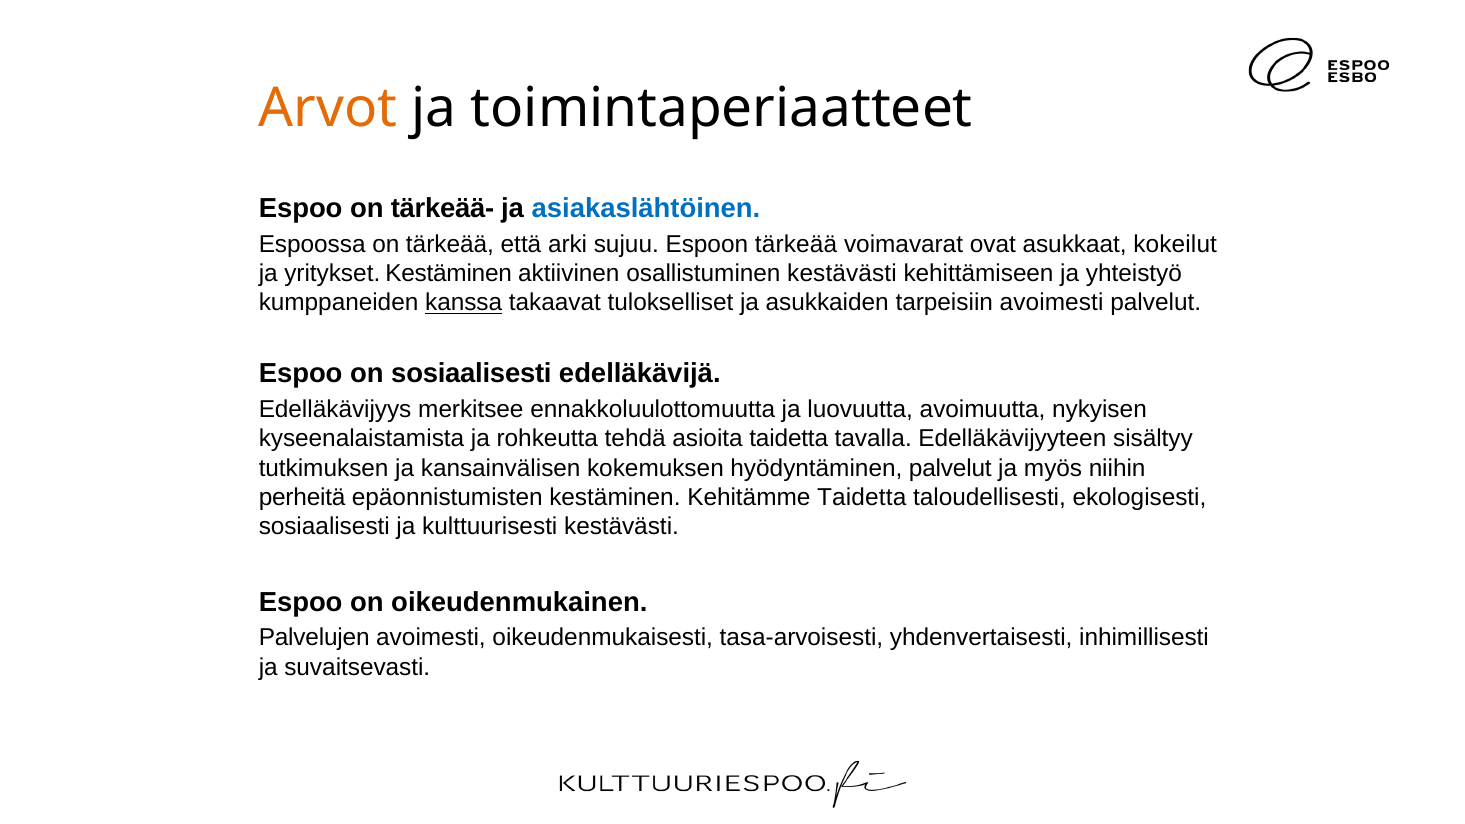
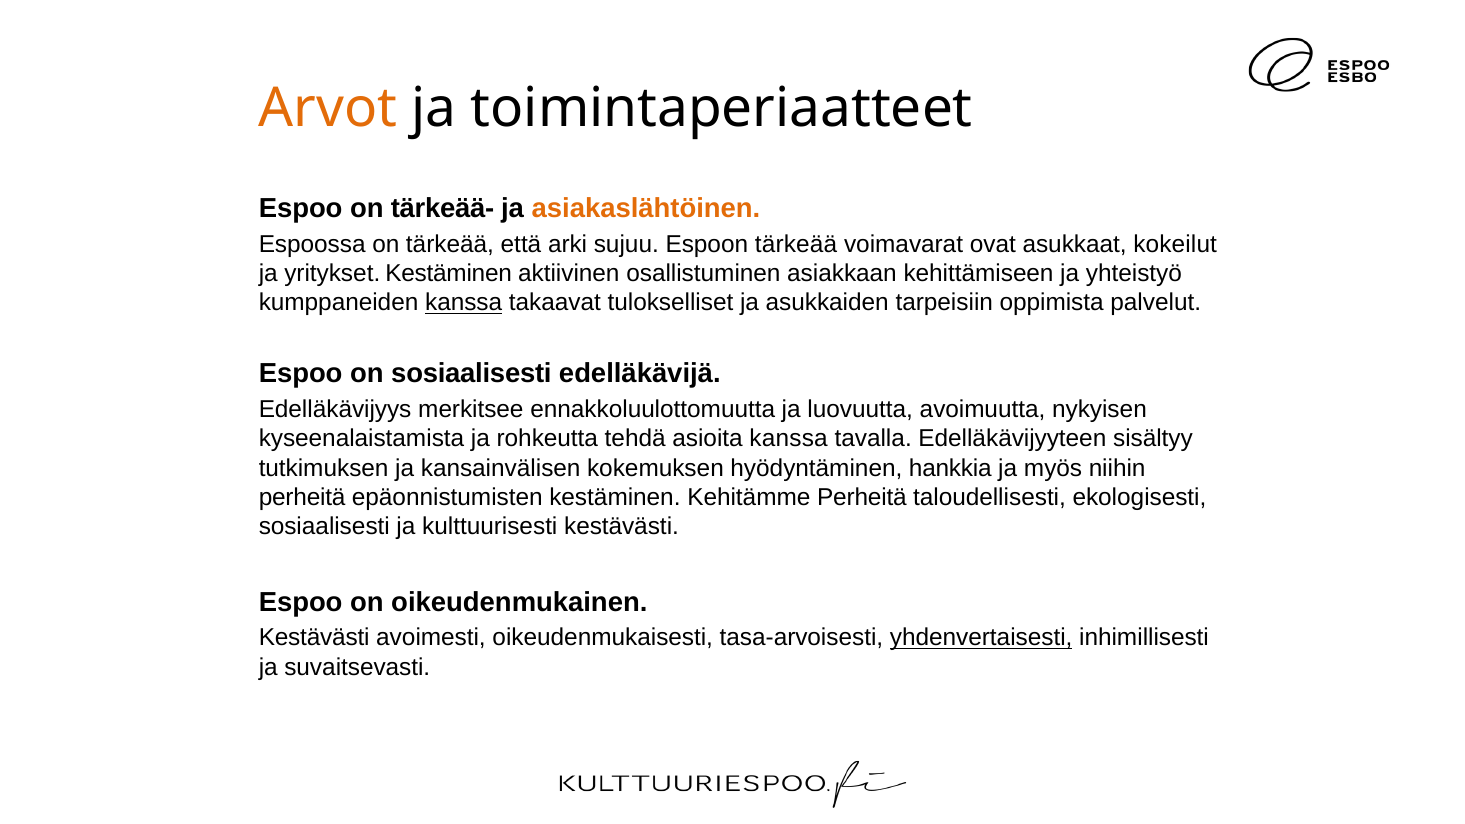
asiakaslähtöinen colour: blue -> orange
osallistuminen kestävästi: kestävästi -> asiakkaan
tarpeisiin avoimesti: avoimesti -> oppimista
asioita taidetta: taidetta -> kanssa
hyödyntäminen palvelut: palvelut -> hankkia
Kehitämme Taidetta: Taidetta -> Perheitä
Palvelujen at (314, 638): Palvelujen -> Kestävästi
yhdenvertaisesti underline: none -> present
